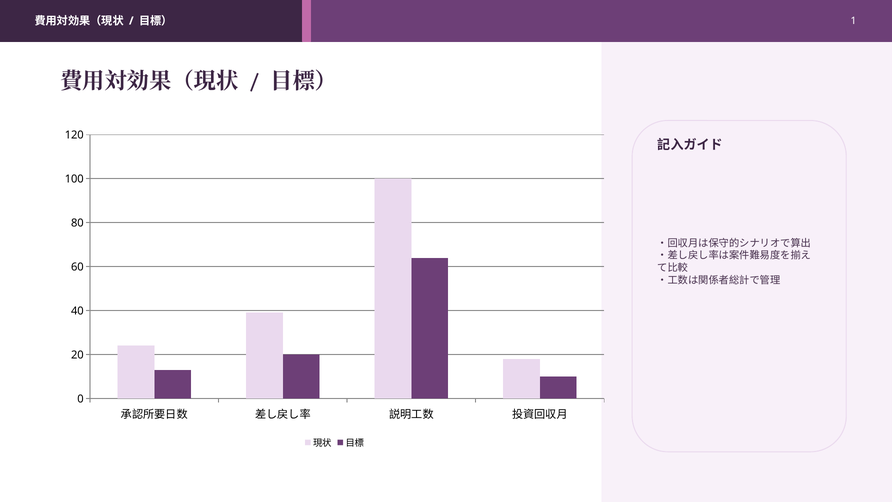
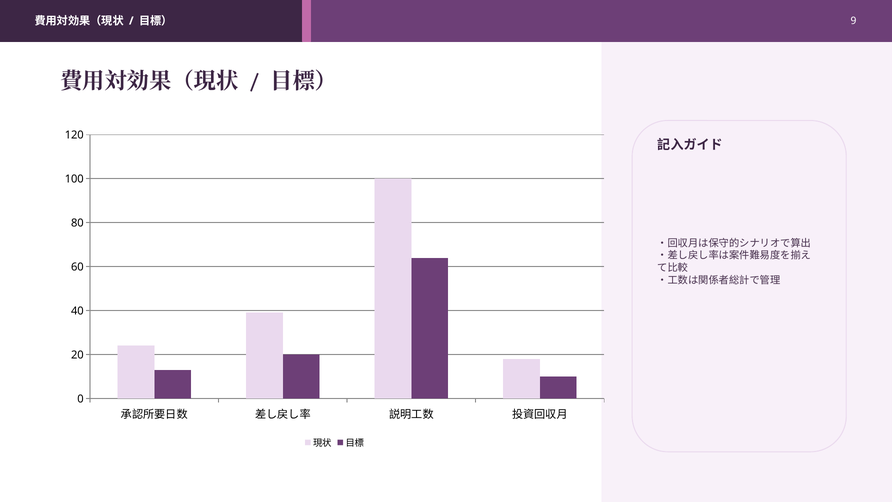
1: 1 -> 9
